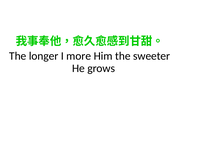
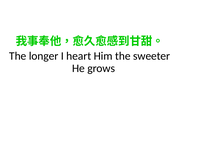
more: more -> heart
